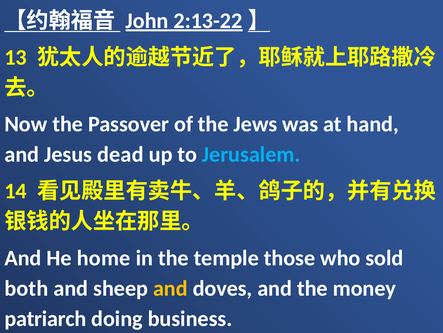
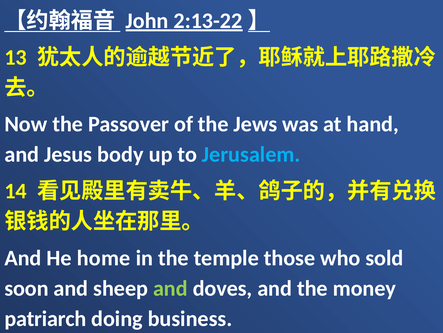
dead: dead -> body
both: both -> soon
and at (170, 288) colour: yellow -> light green
